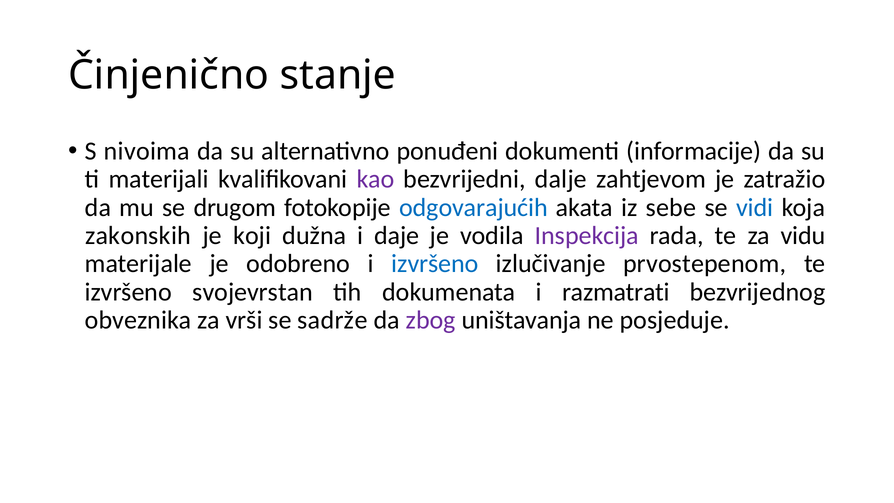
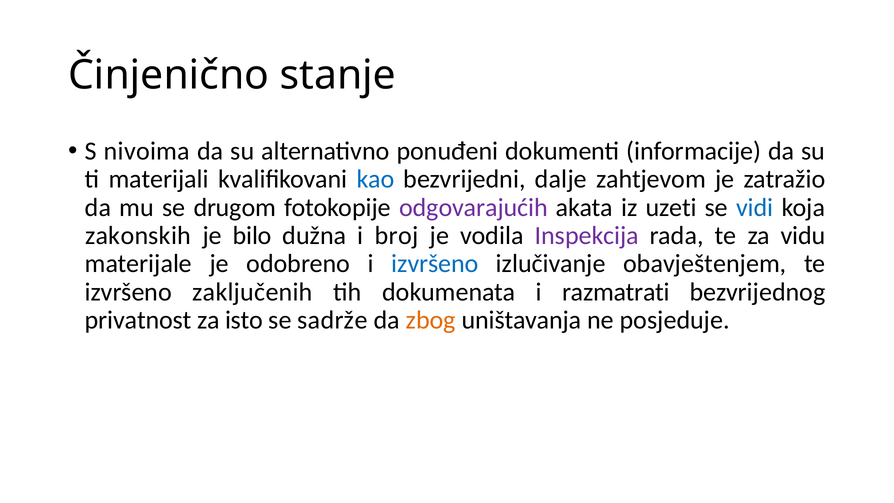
kao colour: purple -> blue
odgovarajućih colour: blue -> purple
sebe: sebe -> uzeti
koji: koji -> bilo
daje: daje -> broj
prvostepenom: prvostepenom -> obavještenjem
svojevrstan: svojevrstan -> zaključenih
obveznika: obveznika -> privatnost
vrši: vrši -> isto
zbog colour: purple -> orange
